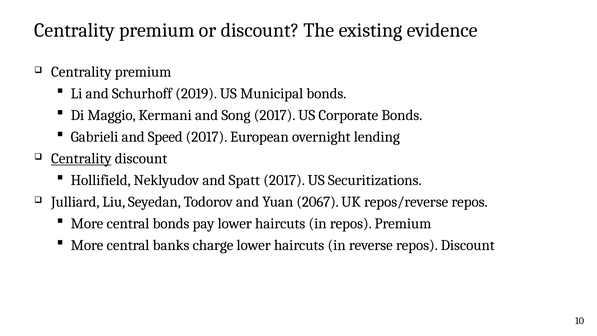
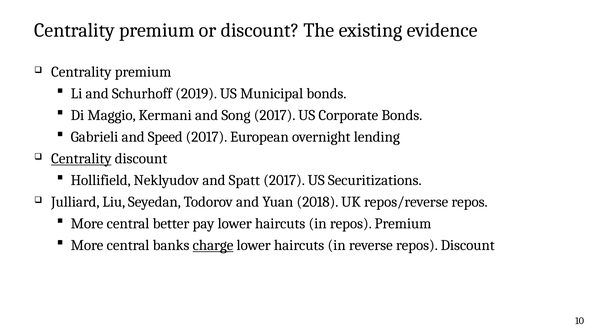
2067: 2067 -> 2018
central bonds: bonds -> better
charge underline: none -> present
